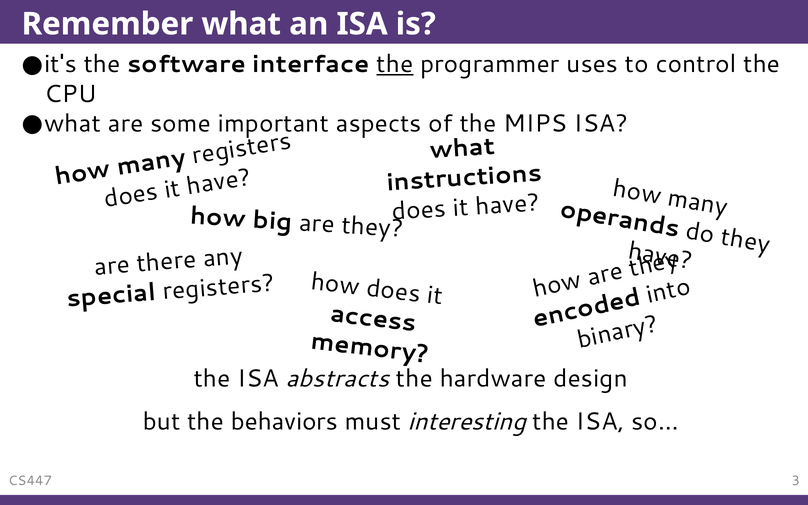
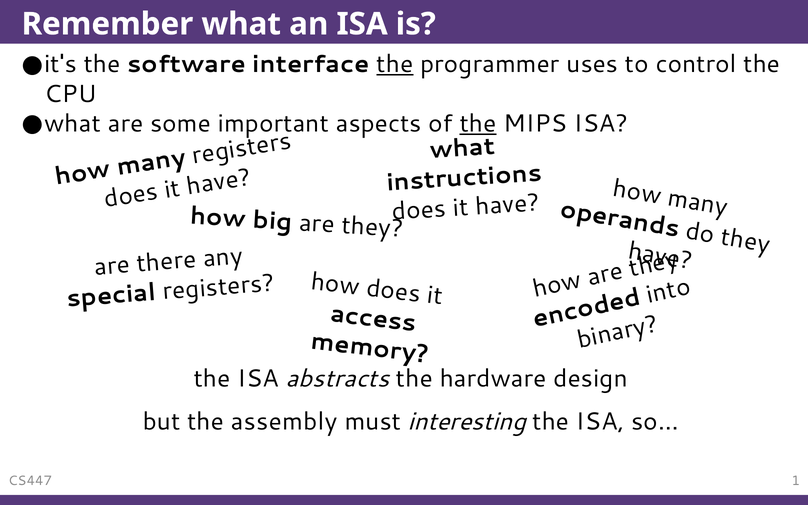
the at (478, 124) underline: none -> present
behaviors: behaviors -> assembly
3: 3 -> 1
